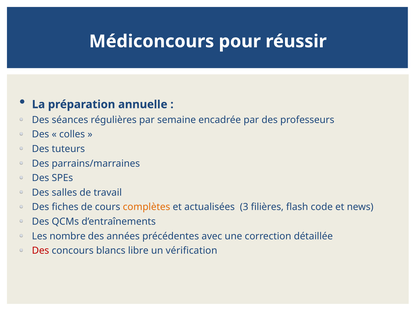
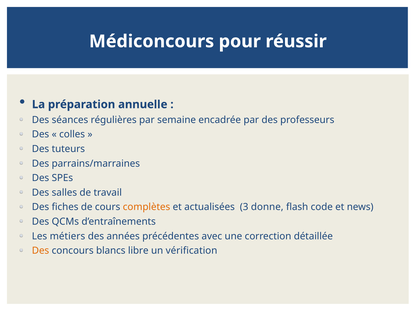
filières: filières -> donne
nombre: nombre -> métiers
Des at (41, 251) colour: red -> orange
